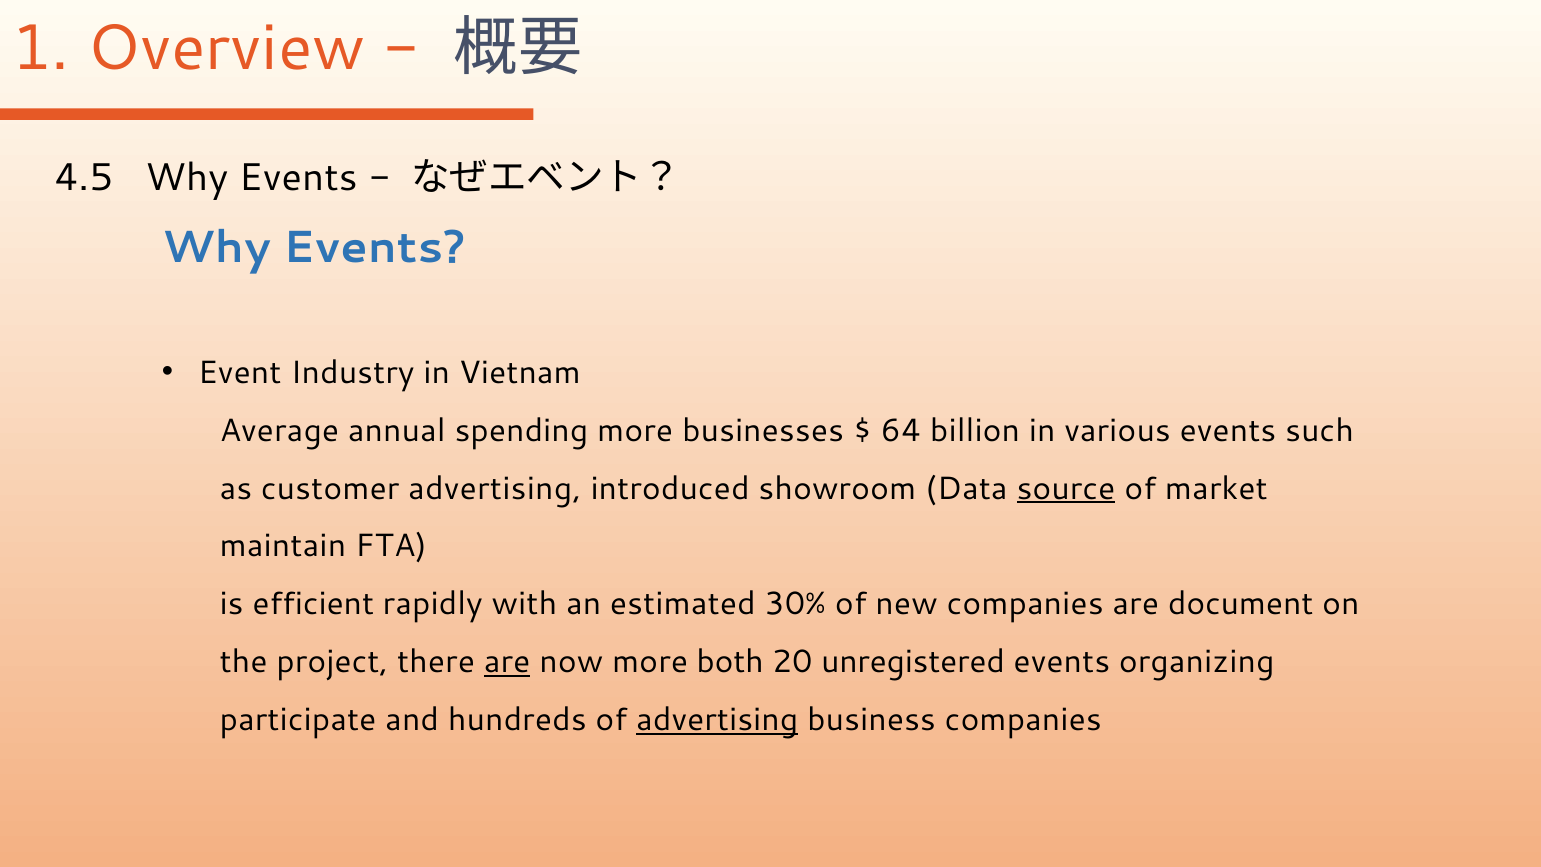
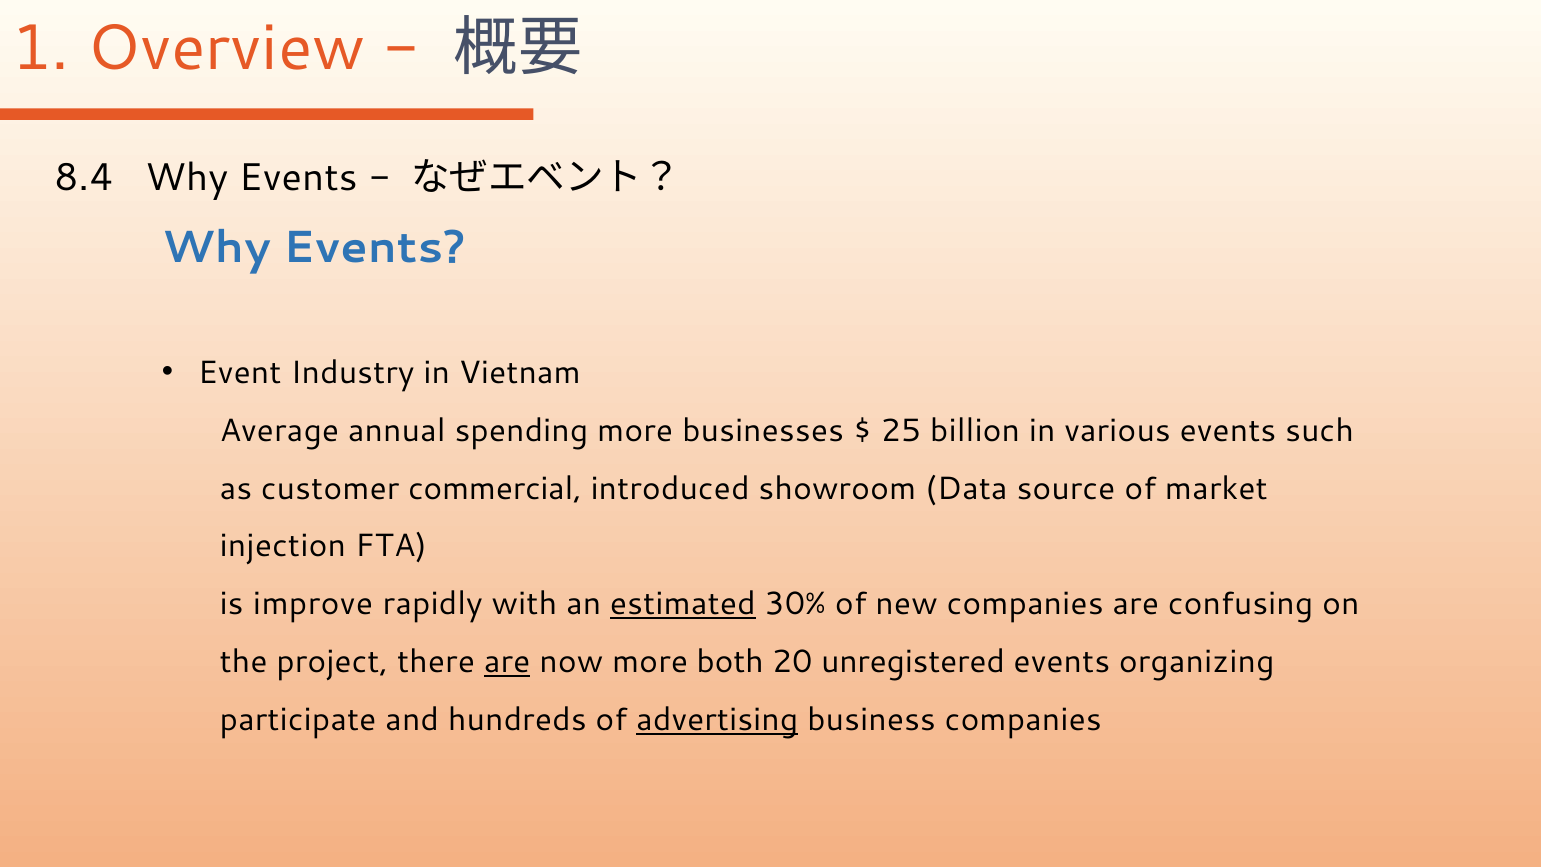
4.5: 4.5 -> 8.4
64: 64 -> 25
customer advertising: advertising -> commercial
source underline: present -> none
maintain: maintain -> injection
efficient: efficient -> improve
estimated underline: none -> present
document: document -> confusing
